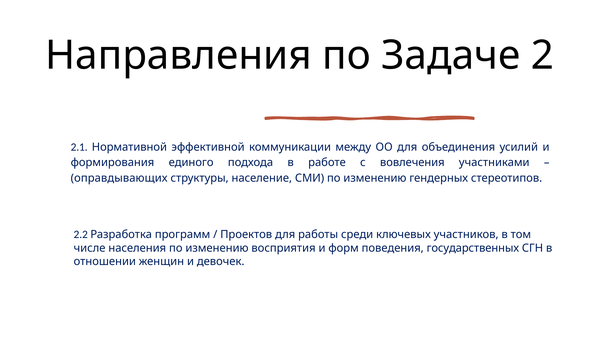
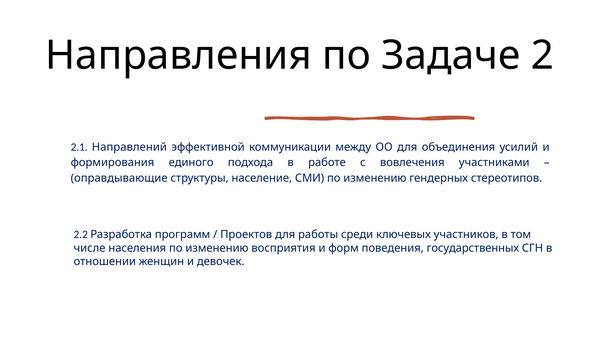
Нормативной: Нормативной -> Направлений
оправдывающих: оправдывающих -> оправдывающие
